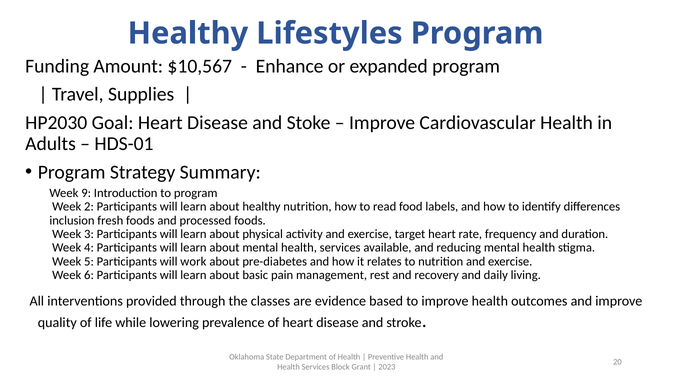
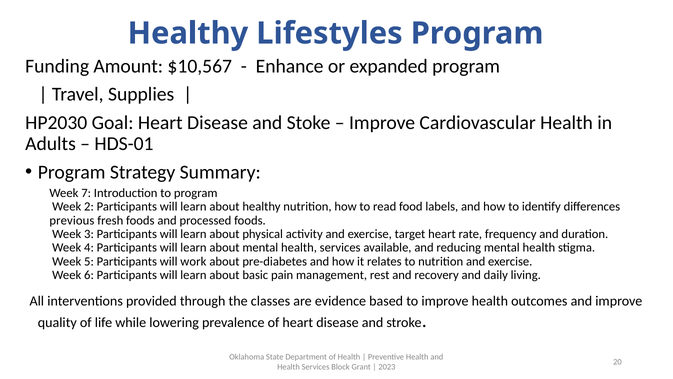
9: 9 -> 7
inclusion: inclusion -> previous
